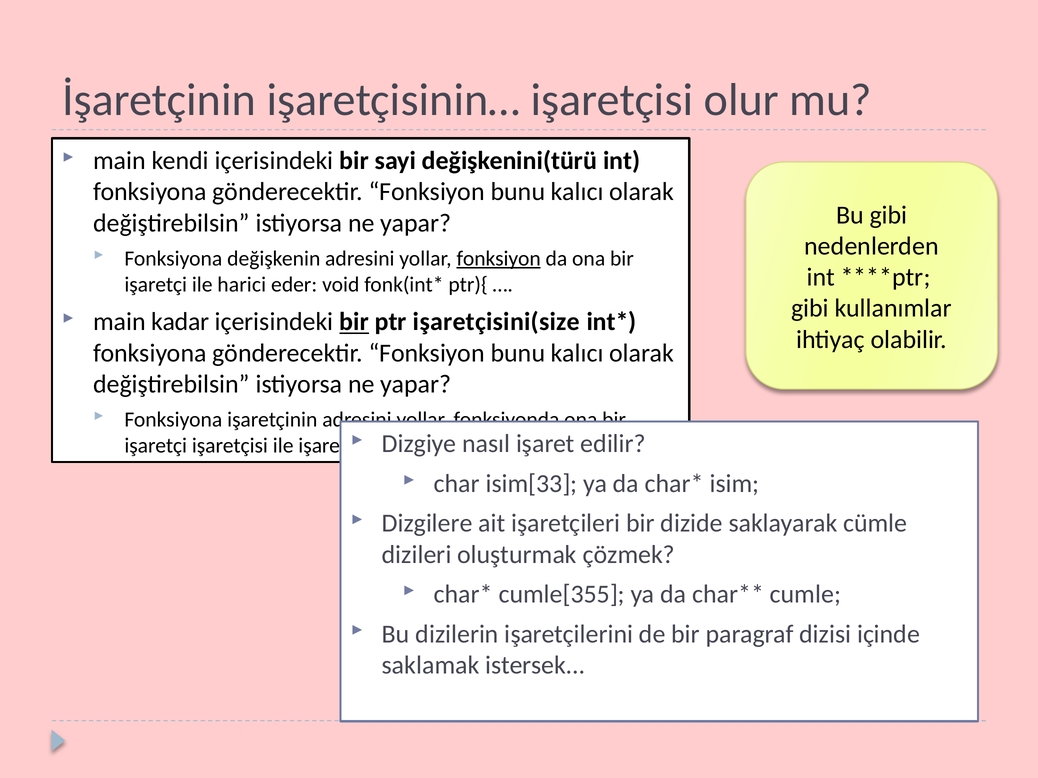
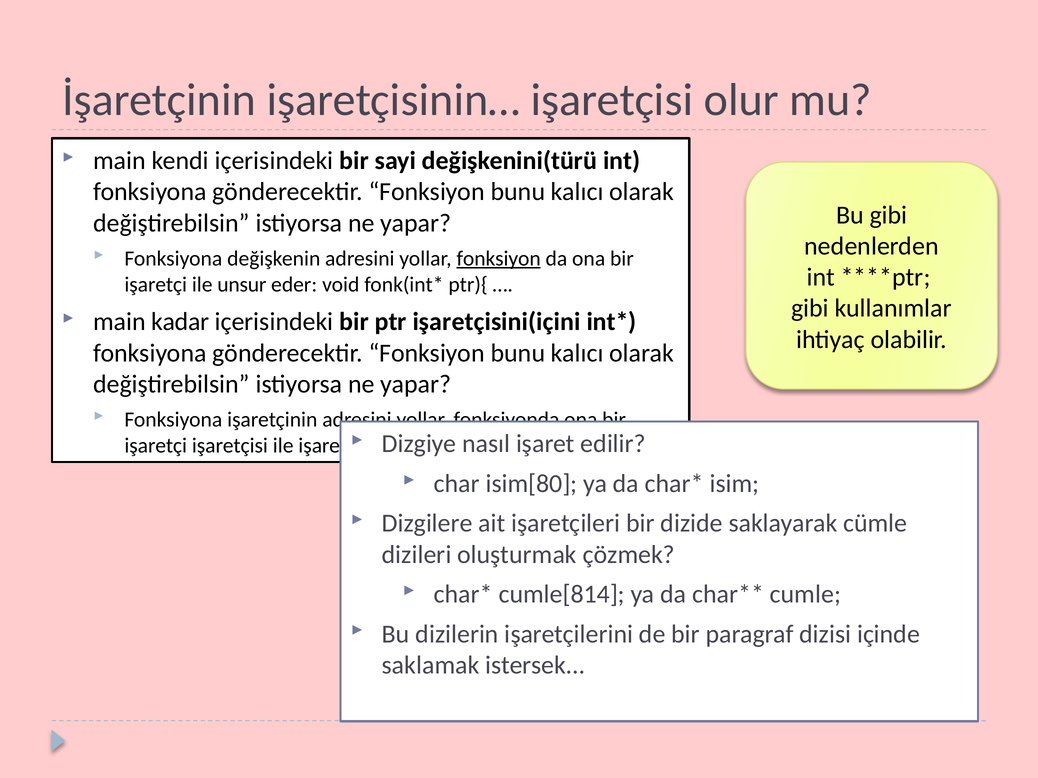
harici: harici -> unsur
bir at (354, 322) underline: present -> none
işaretçisini(size: işaretçisini(size -> işaretçisini(içini
isim[33: isim[33 -> isim[80
cumle[355: cumle[355 -> cumle[814
